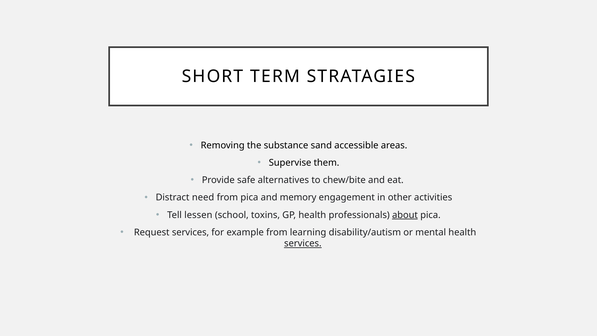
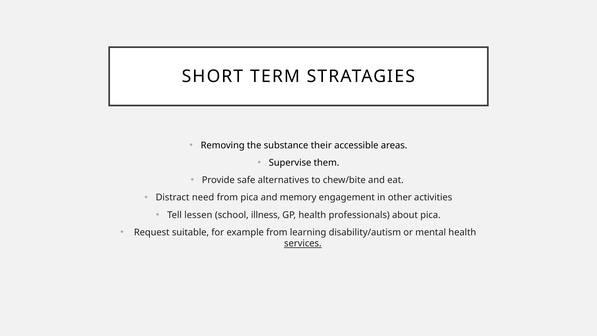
sand: sand -> their
toxins: toxins -> illness
about underline: present -> none
Request services: services -> suitable
